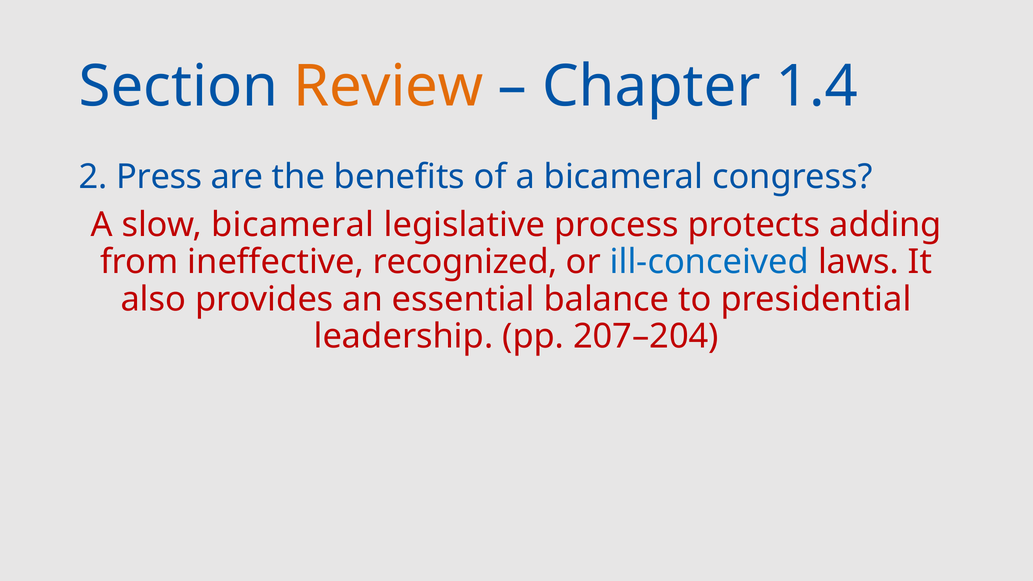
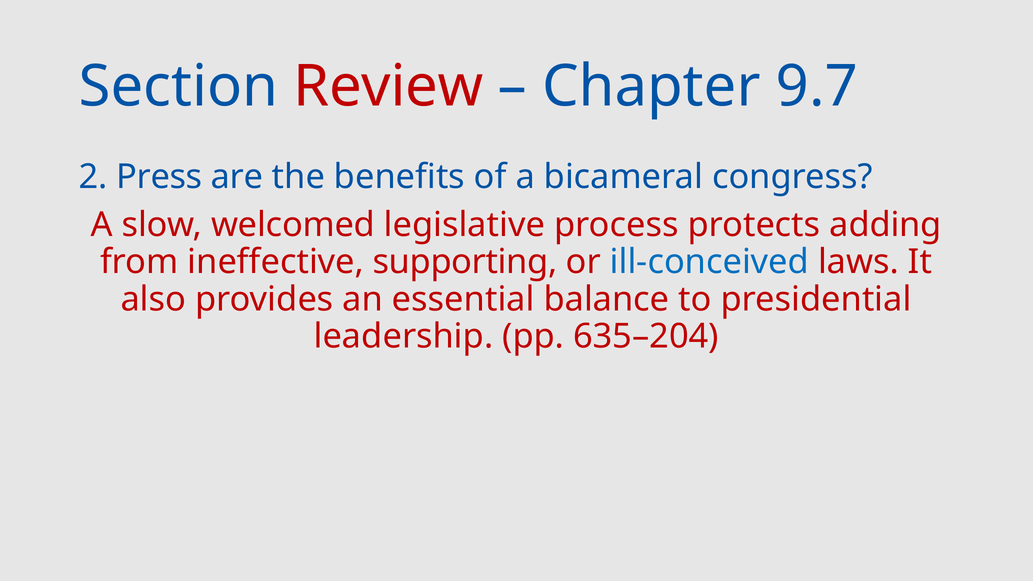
Review colour: orange -> red
1.4: 1.4 -> 9.7
slow bicameral: bicameral -> welcomed
recognized: recognized -> supporting
207–204: 207–204 -> 635–204
